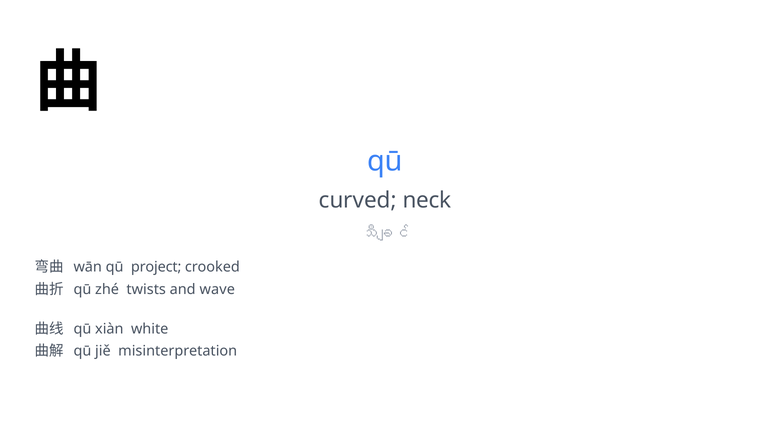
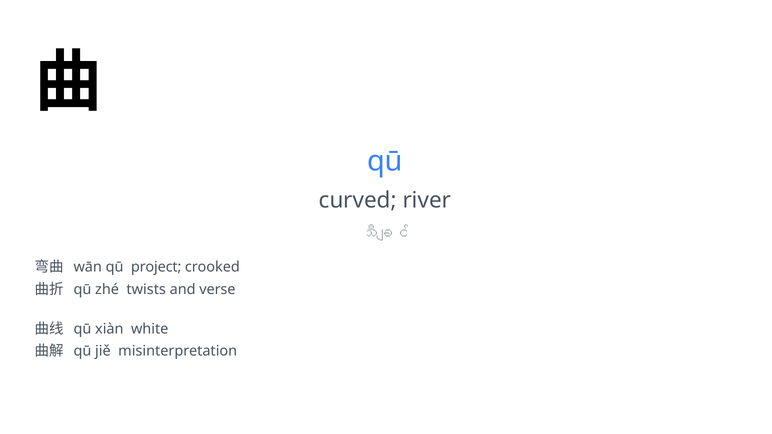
neck: neck -> river
wave: wave -> verse
